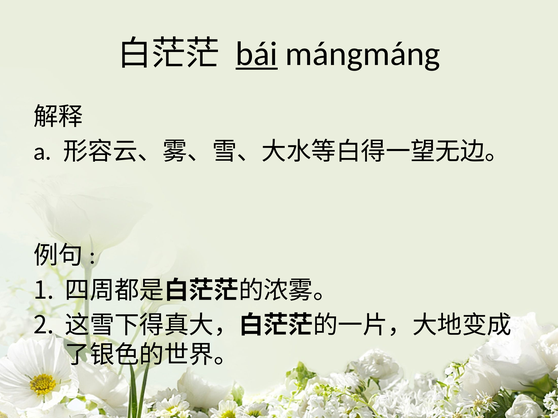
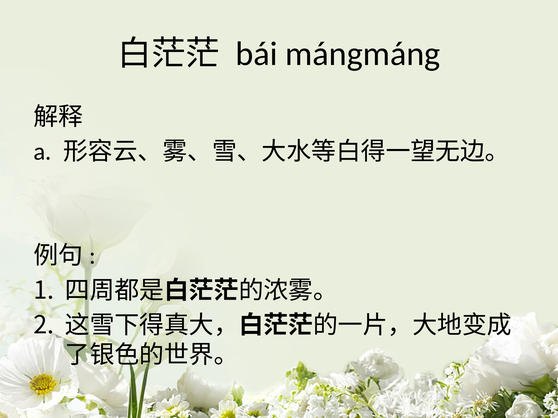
bái underline: present -> none
